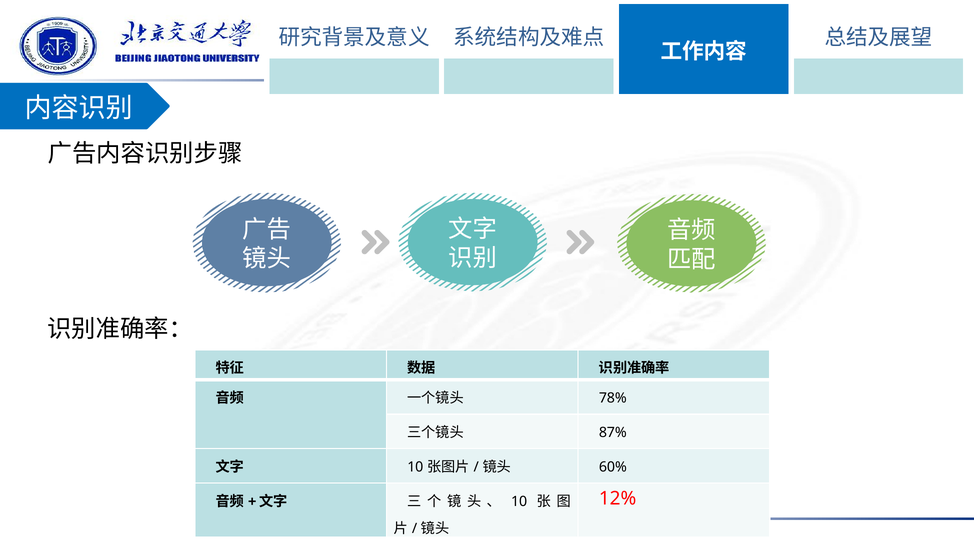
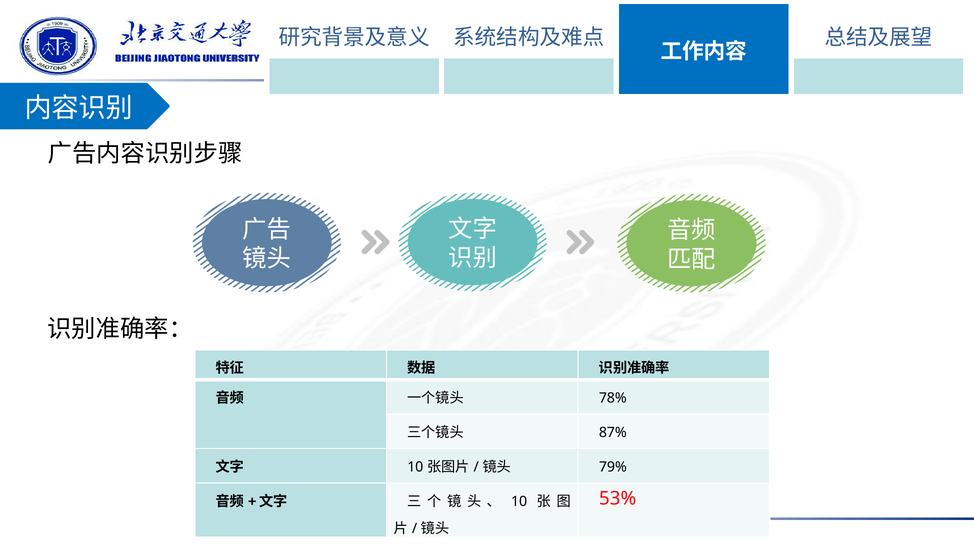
60%: 60% -> 79%
12%: 12% -> 53%
